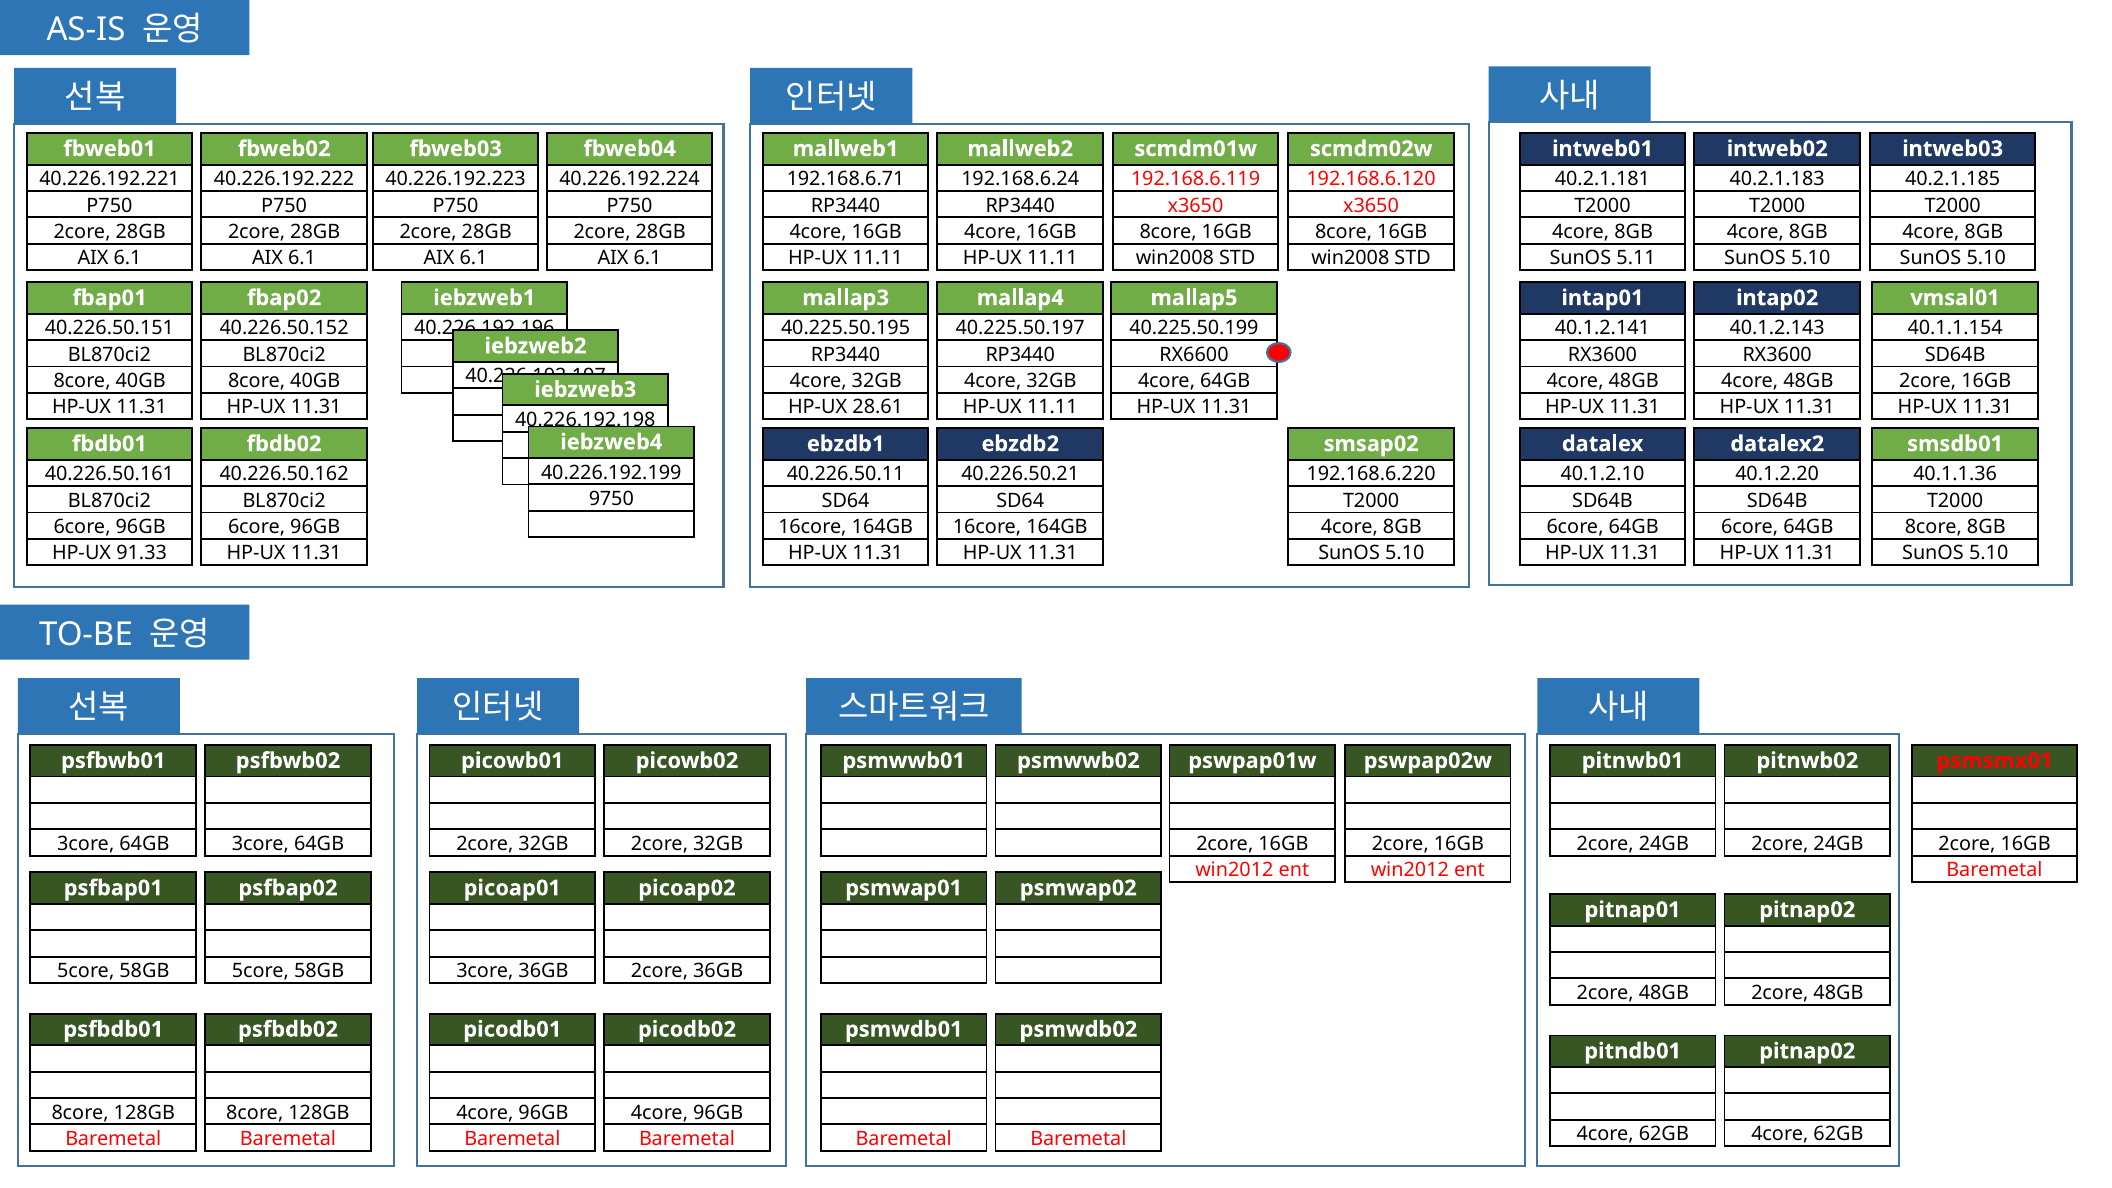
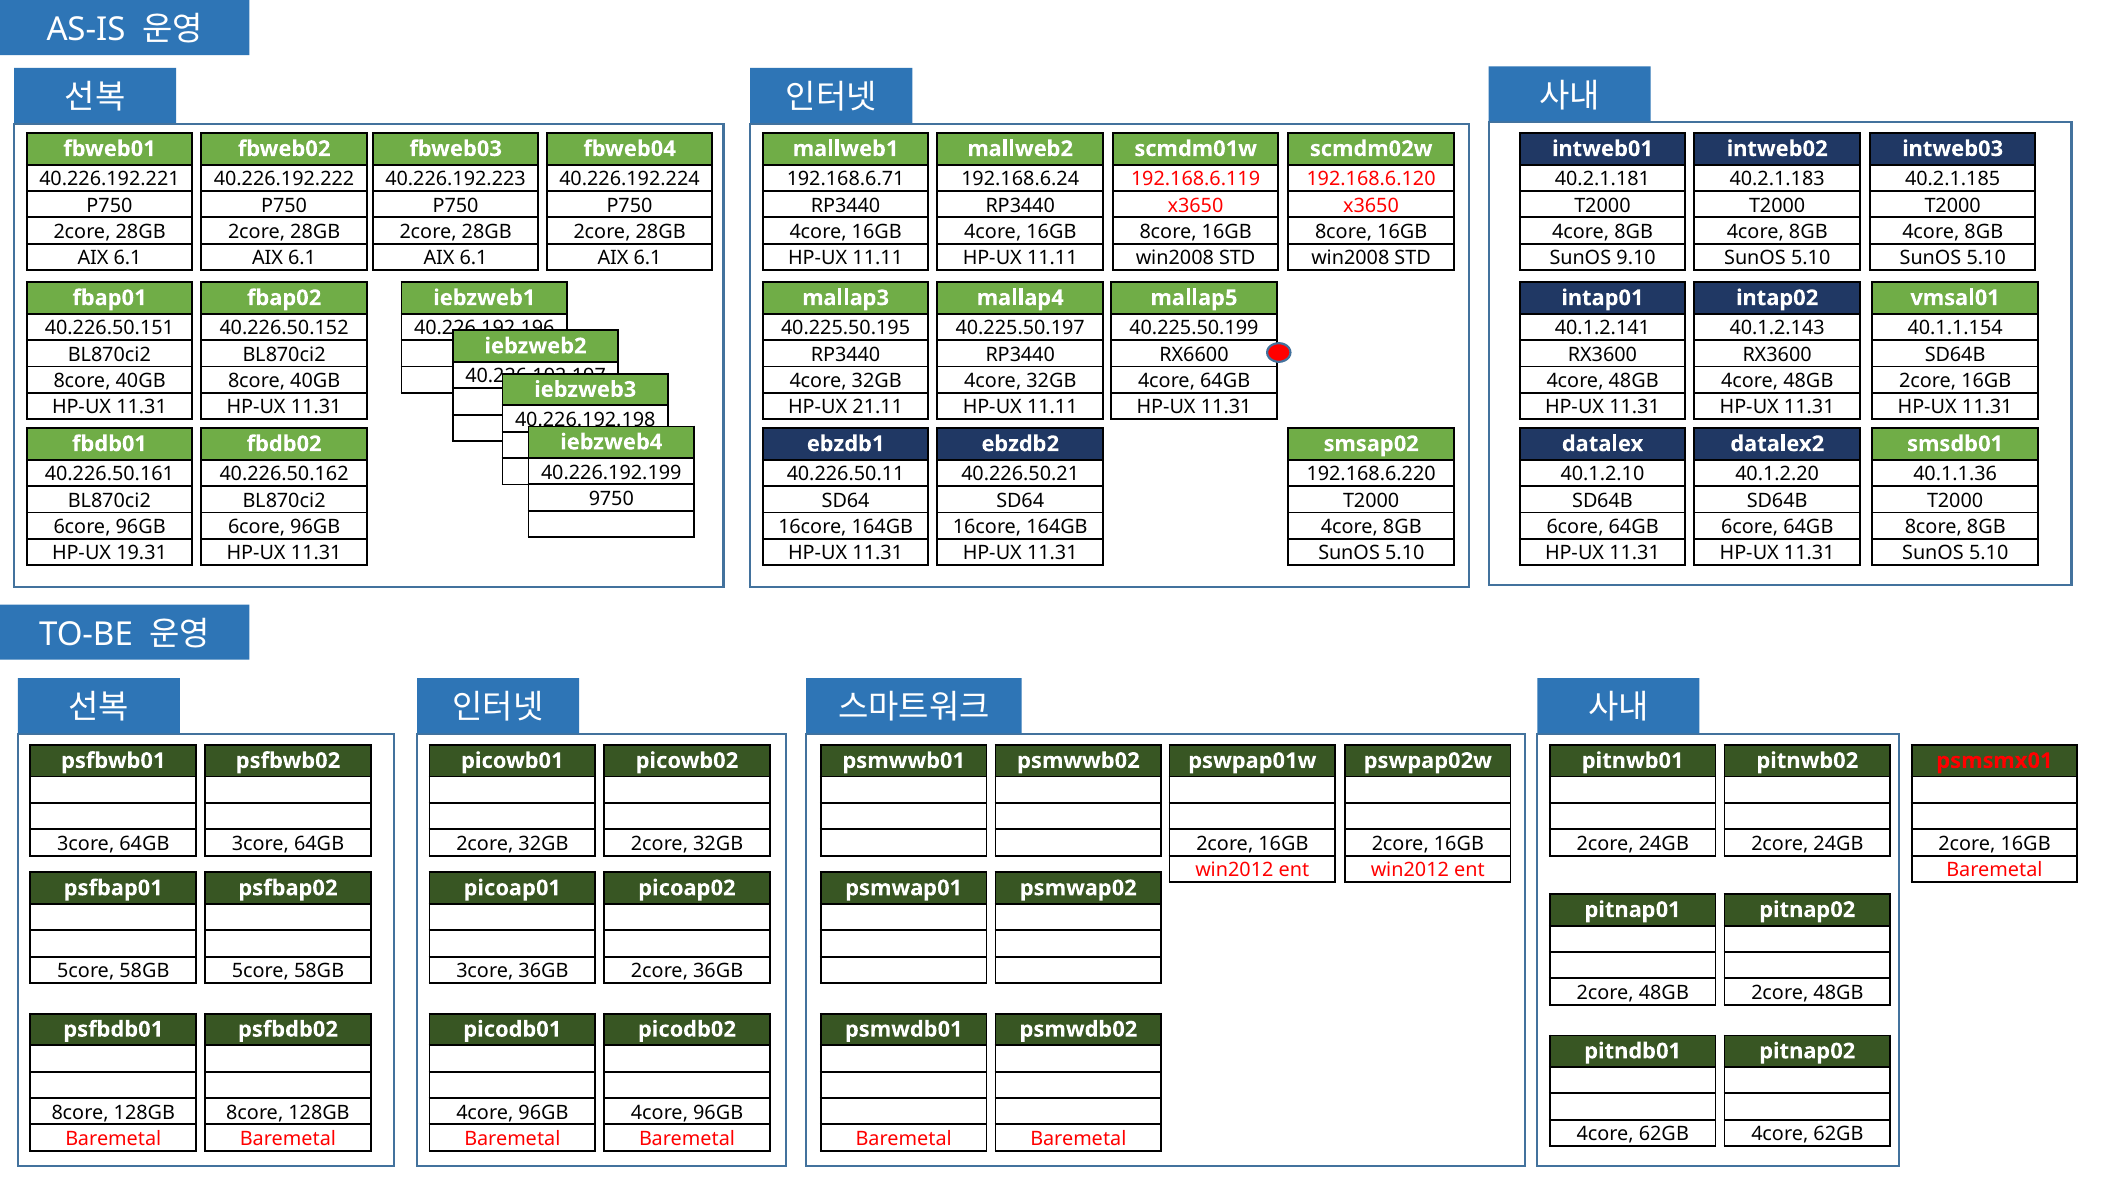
5.11: 5.11 -> 9.10
28.61: 28.61 -> 21.11
91.33: 91.33 -> 19.31
